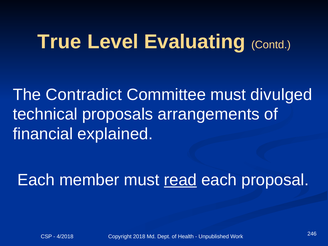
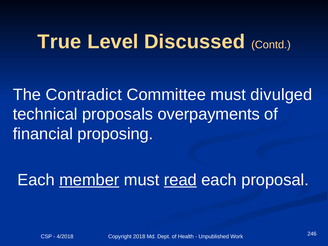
Evaluating: Evaluating -> Discussed
arrangements: arrangements -> overpayments
explained: explained -> proposing
member underline: none -> present
